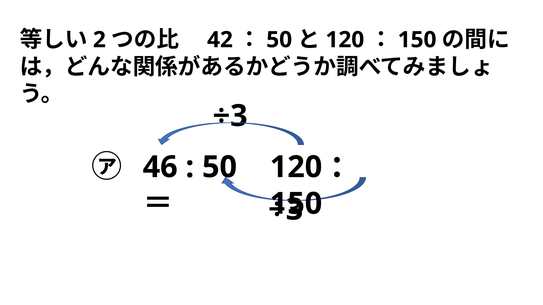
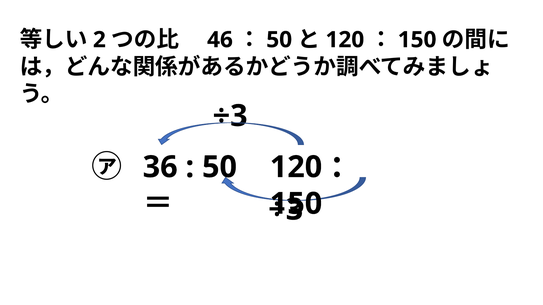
42: 42 -> 46
46: 46 -> 36
